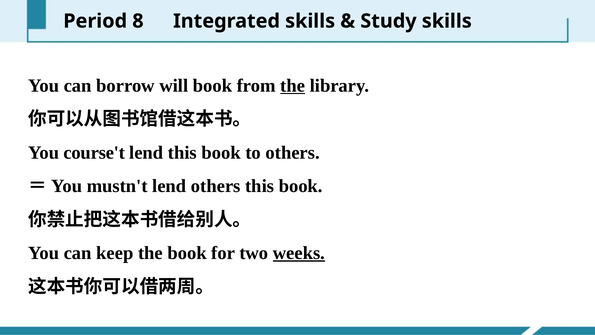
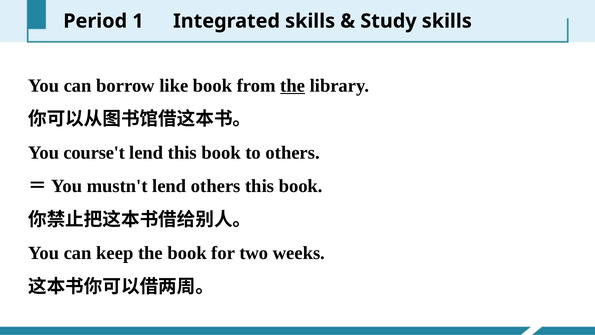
8: 8 -> 1
will: will -> like
weeks underline: present -> none
